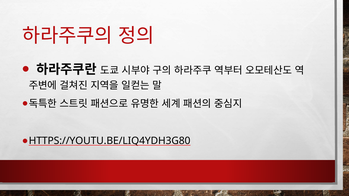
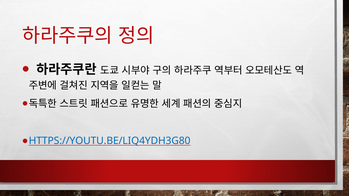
HTTPS://YOUTU.BE/LIQ4YDH3G80 colour: black -> blue
